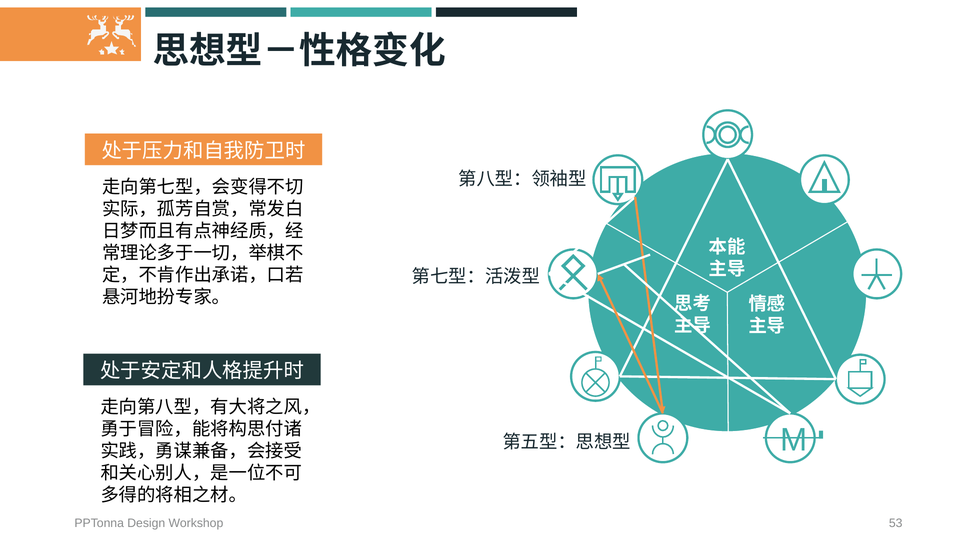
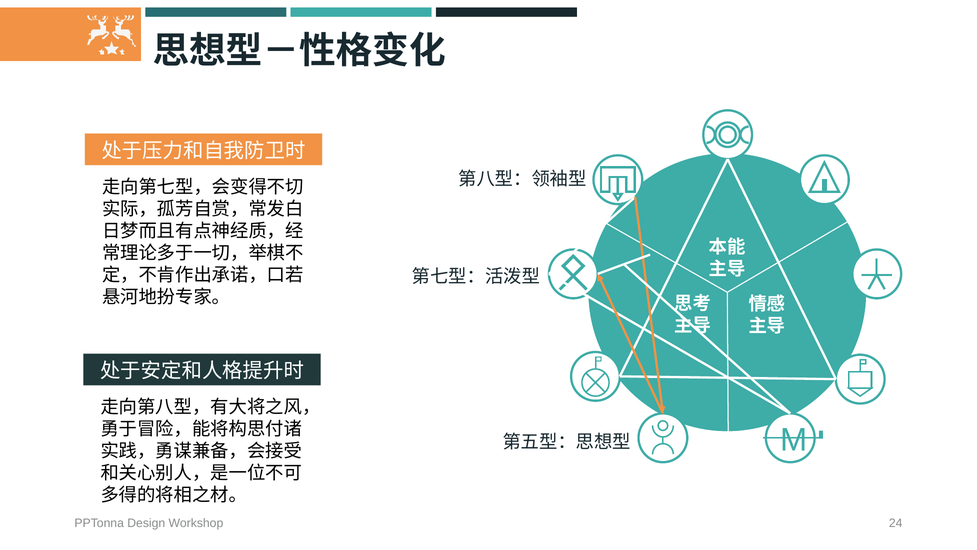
53: 53 -> 24
